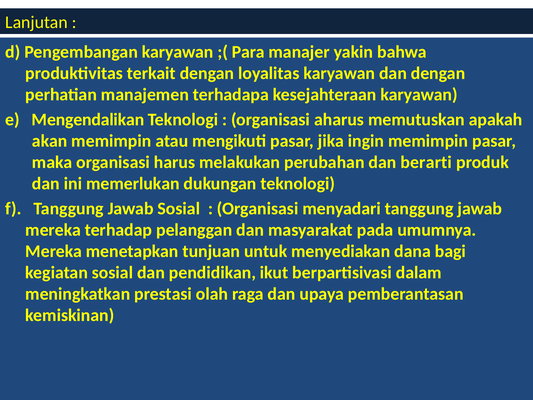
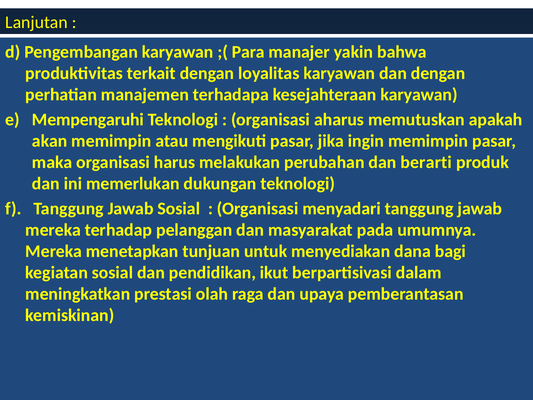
Mengendalikan: Mengendalikan -> Mempengaruhi
